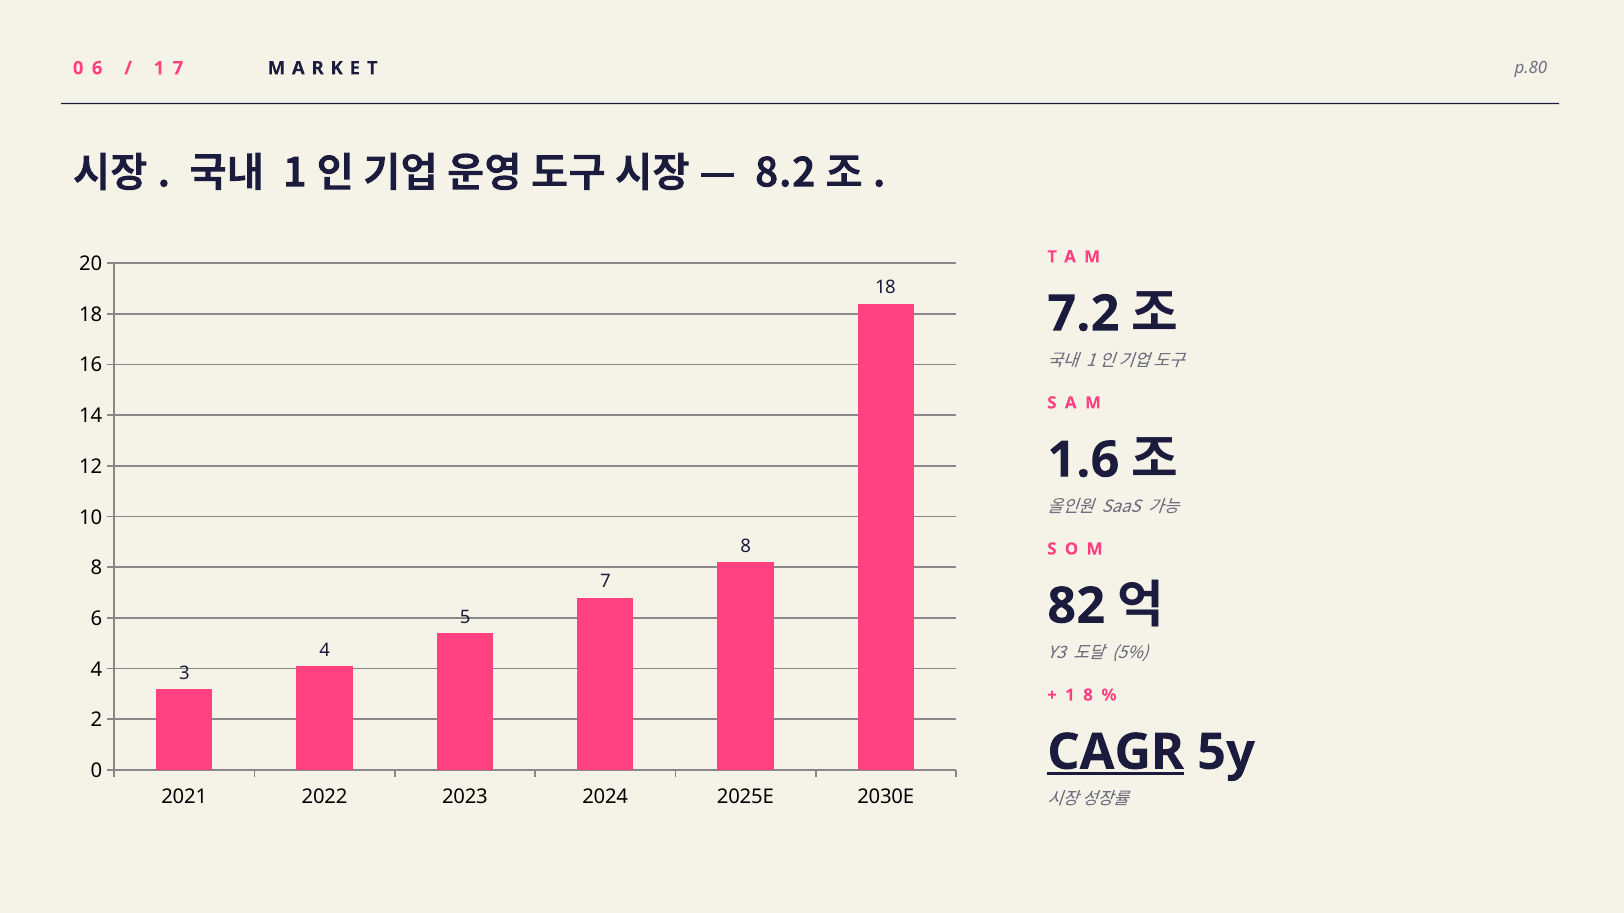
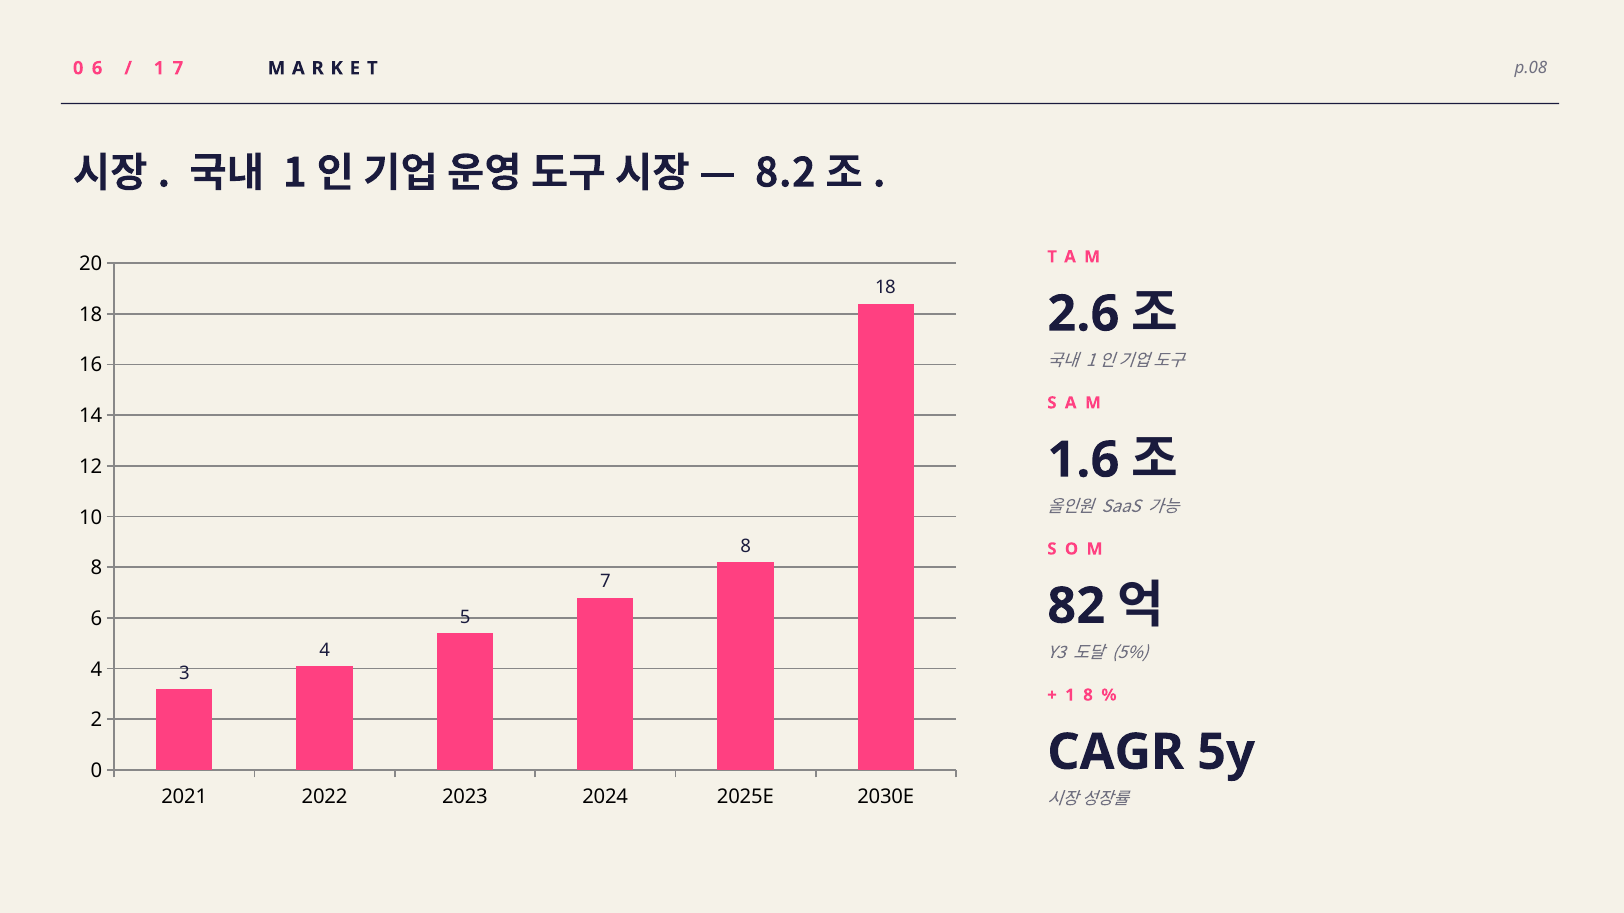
p.80: p.80 -> p.08
7.2: 7.2 -> 2.6
CAGR underline: present -> none
